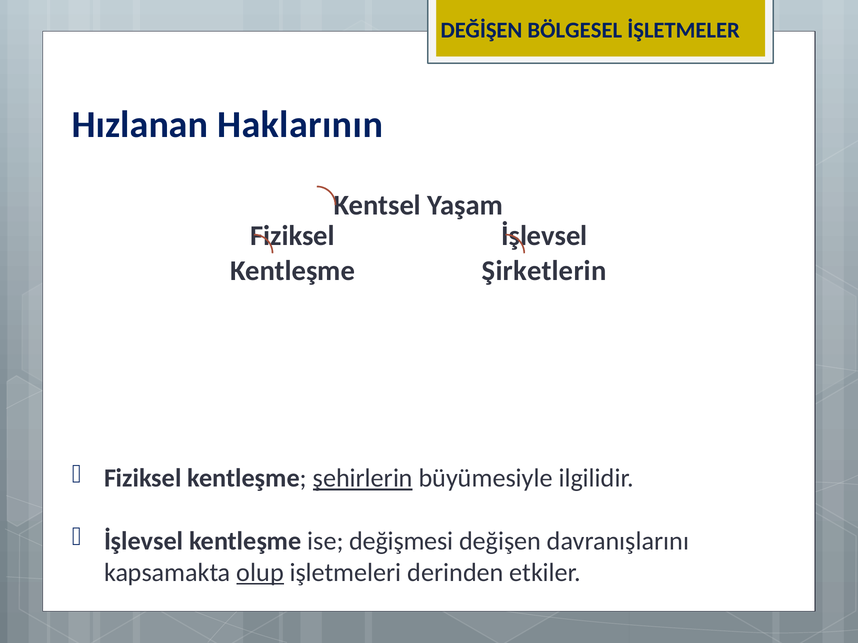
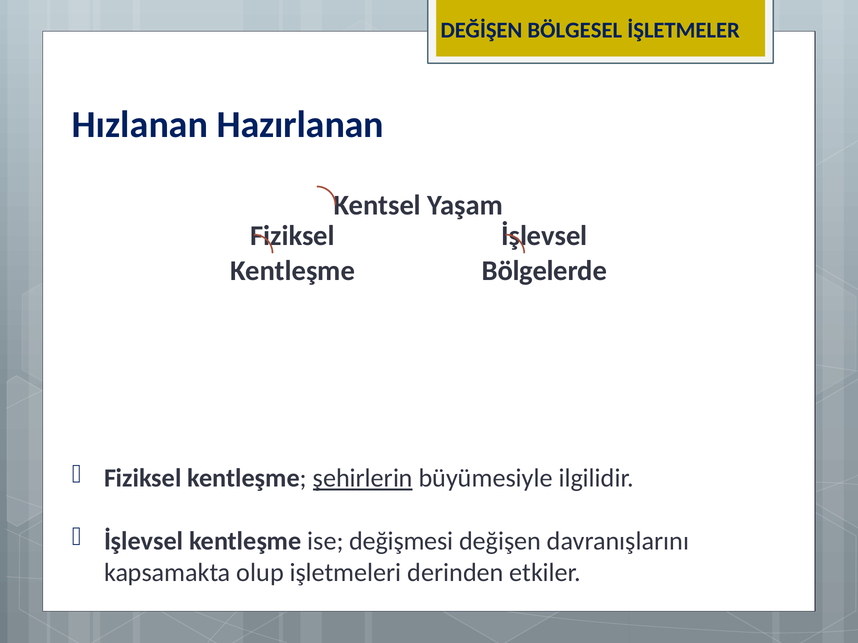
Haklarının: Haklarının -> Hazırlanan
Şirketlerin: Şirketlerin -> Bölgelerde
olup underline: present -> none
